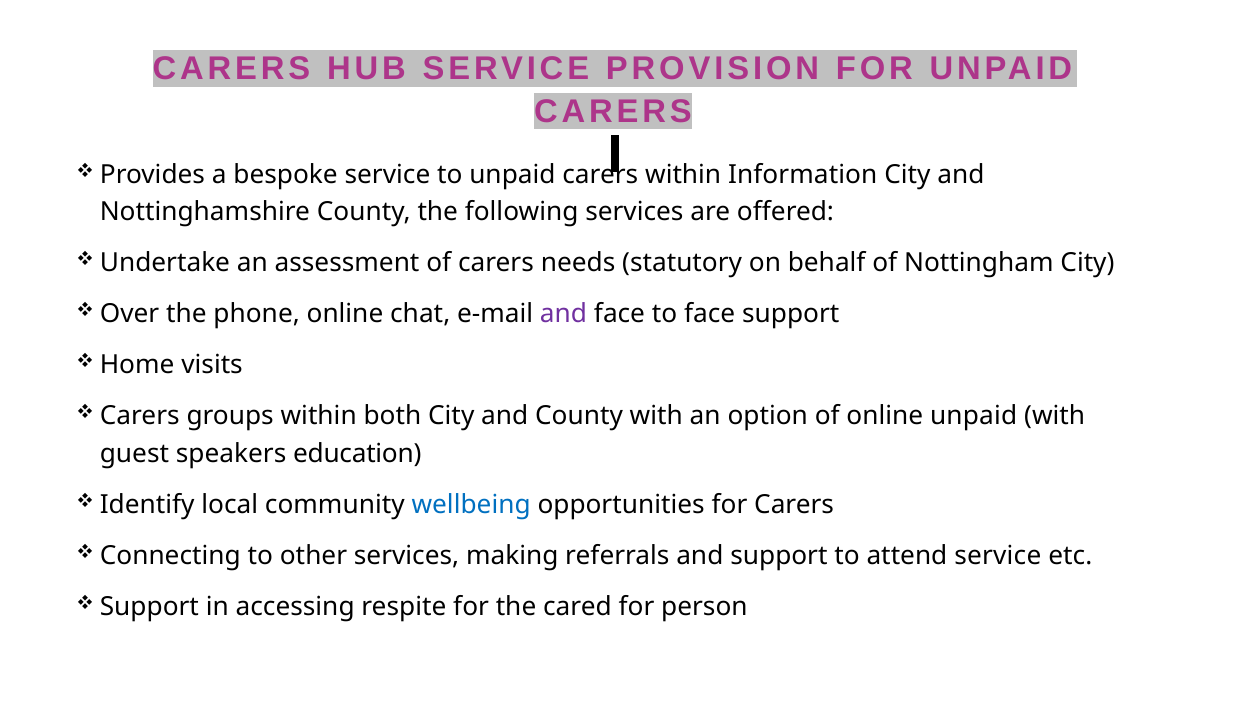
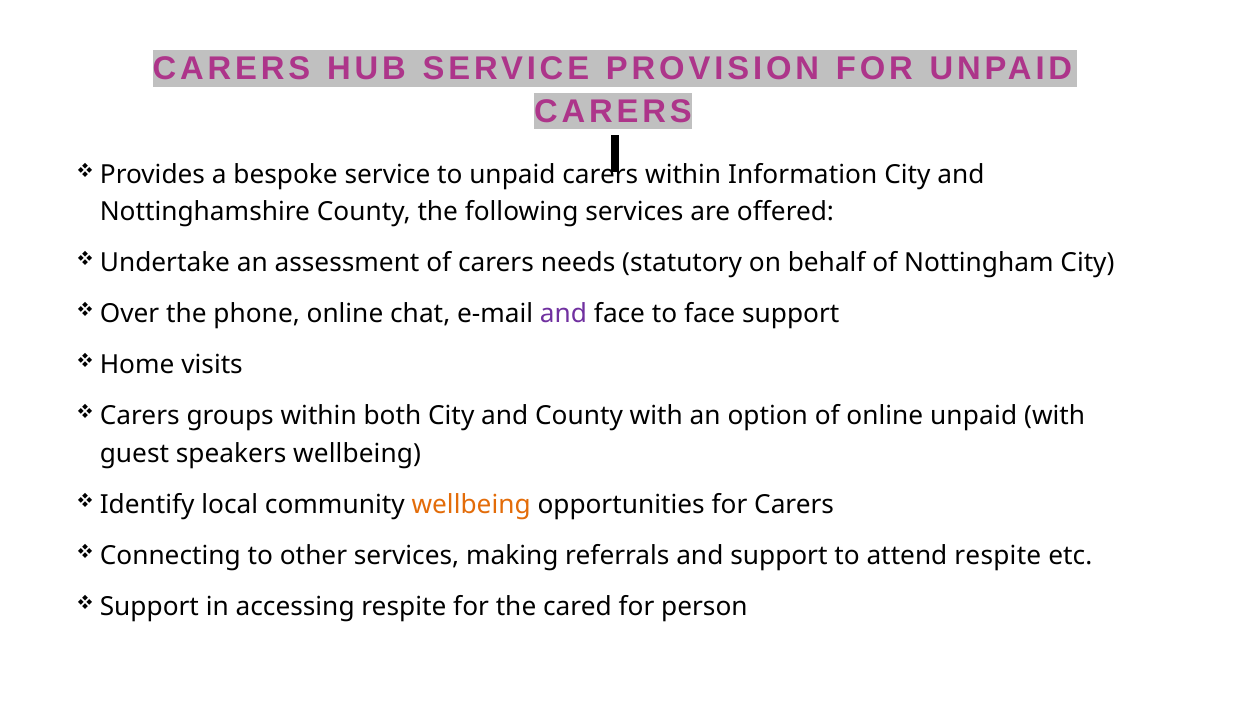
speakers education: education -> wellbeing
wellbeing at (471, 504) colour: blue -> orange
attend service: service -> respite
